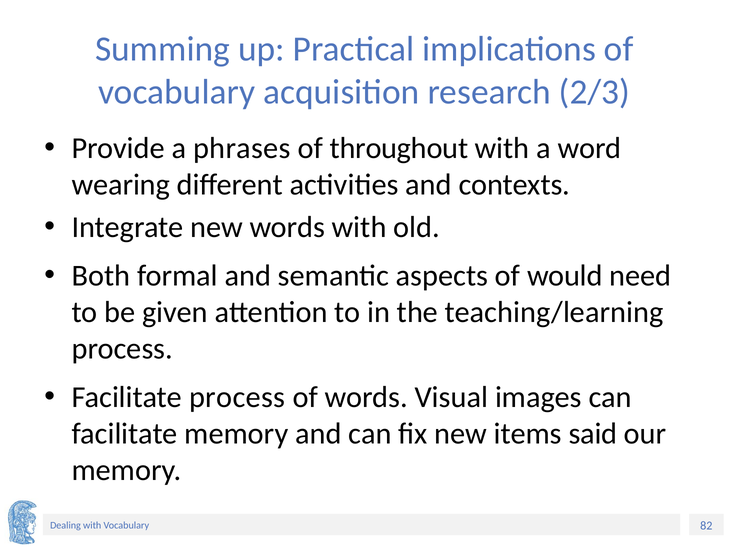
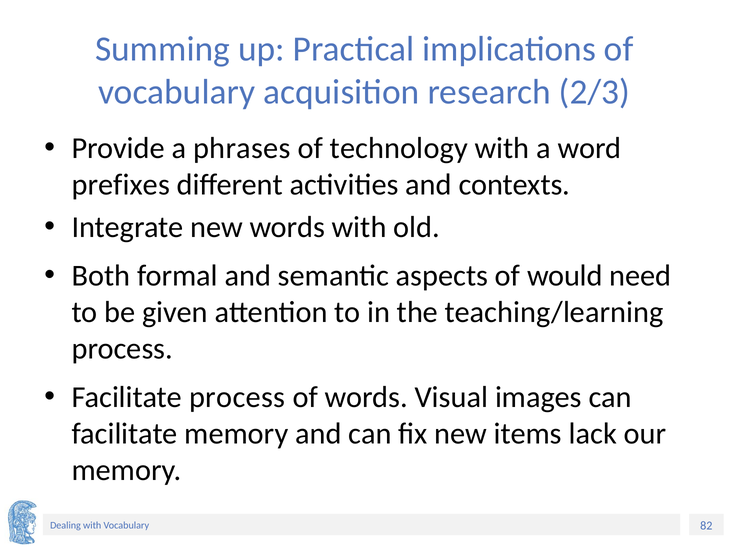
throughout: throughout -> technology
wearing: wearing -> prefixes
said: said -> lack
